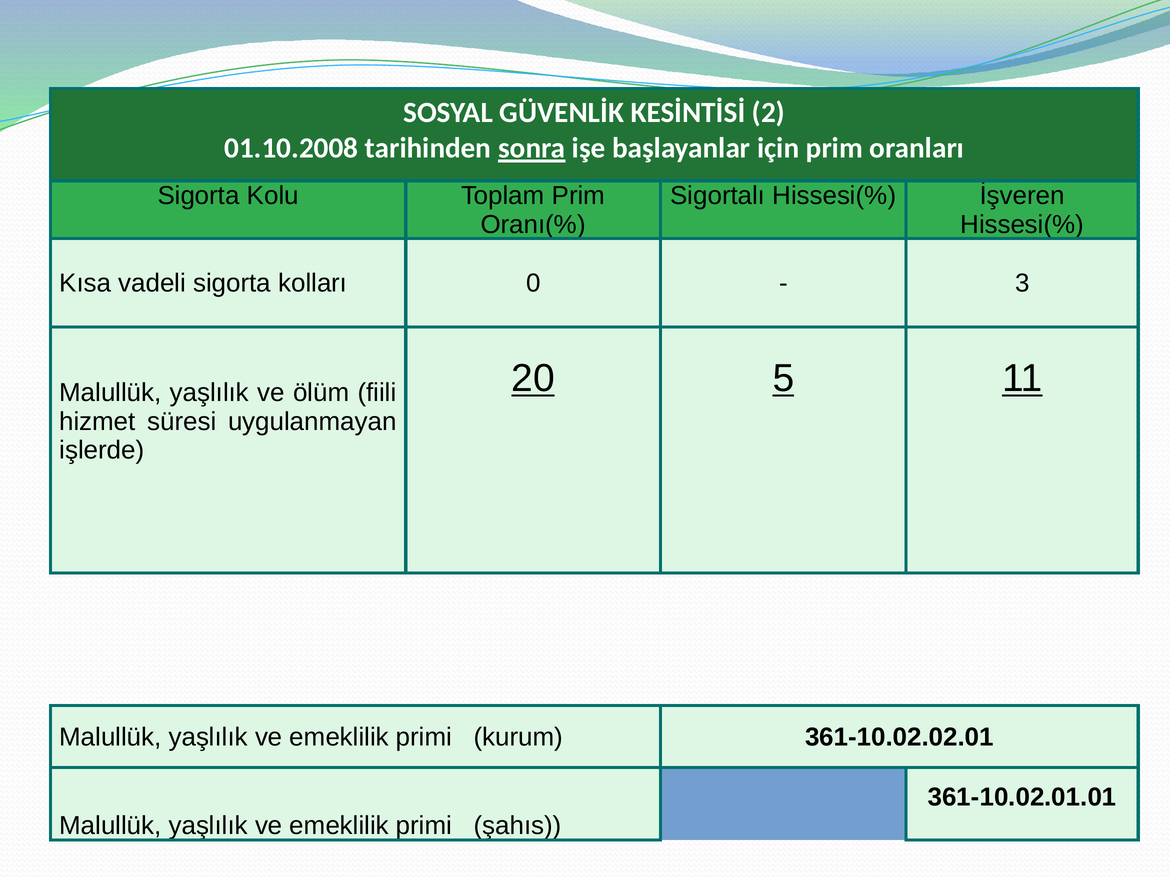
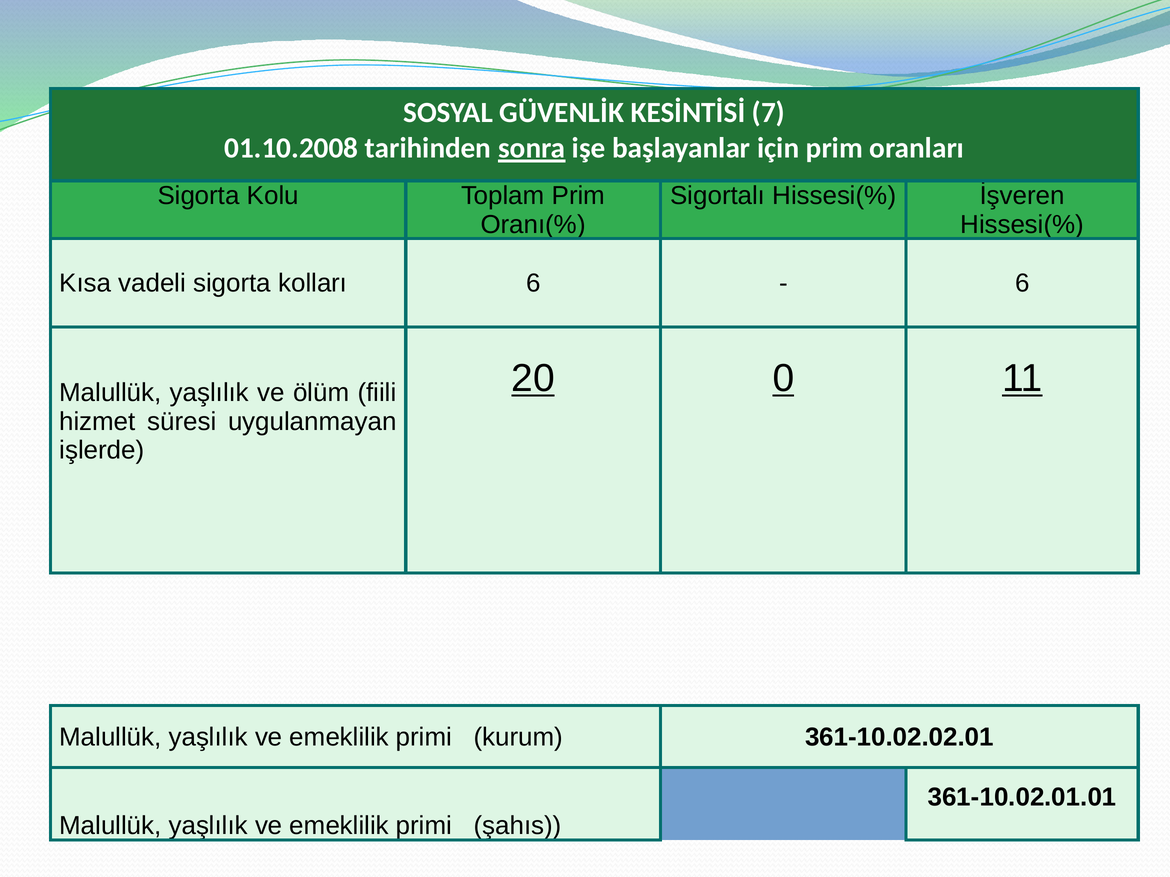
2: 2 -> 7
kolları 0: 0 -> 6
3 at (1022, 283): 3 -> 6
5: 5 -> 0
